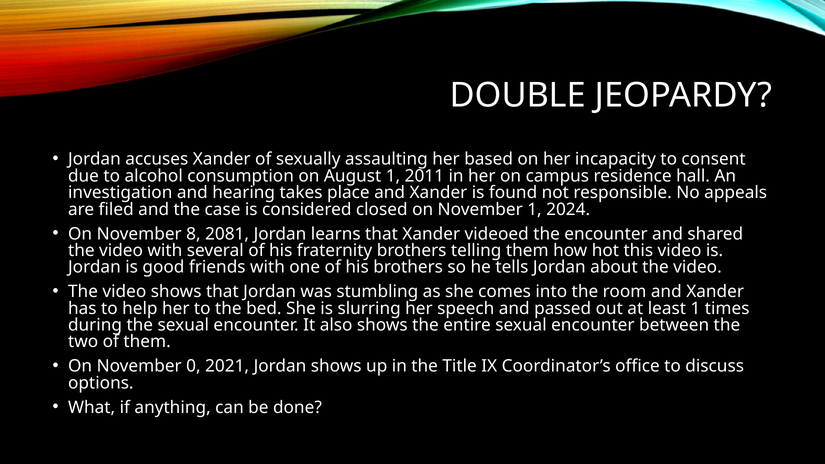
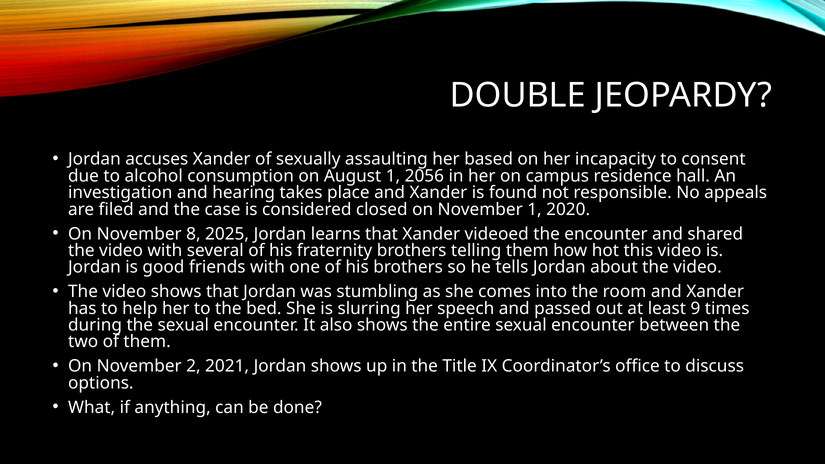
2011: 2011 -> 2056
2024: 2024 -> 2020
2081: 2081 -> 2025
least 1: 1 -> 9
0: 0 -> 2
